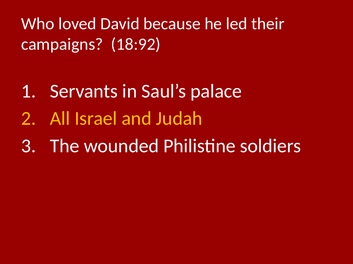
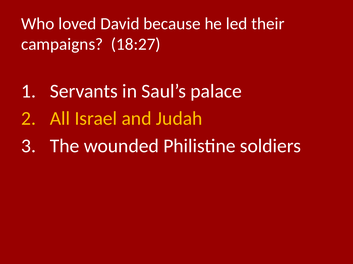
18:92: 18:92 -> 18:27
